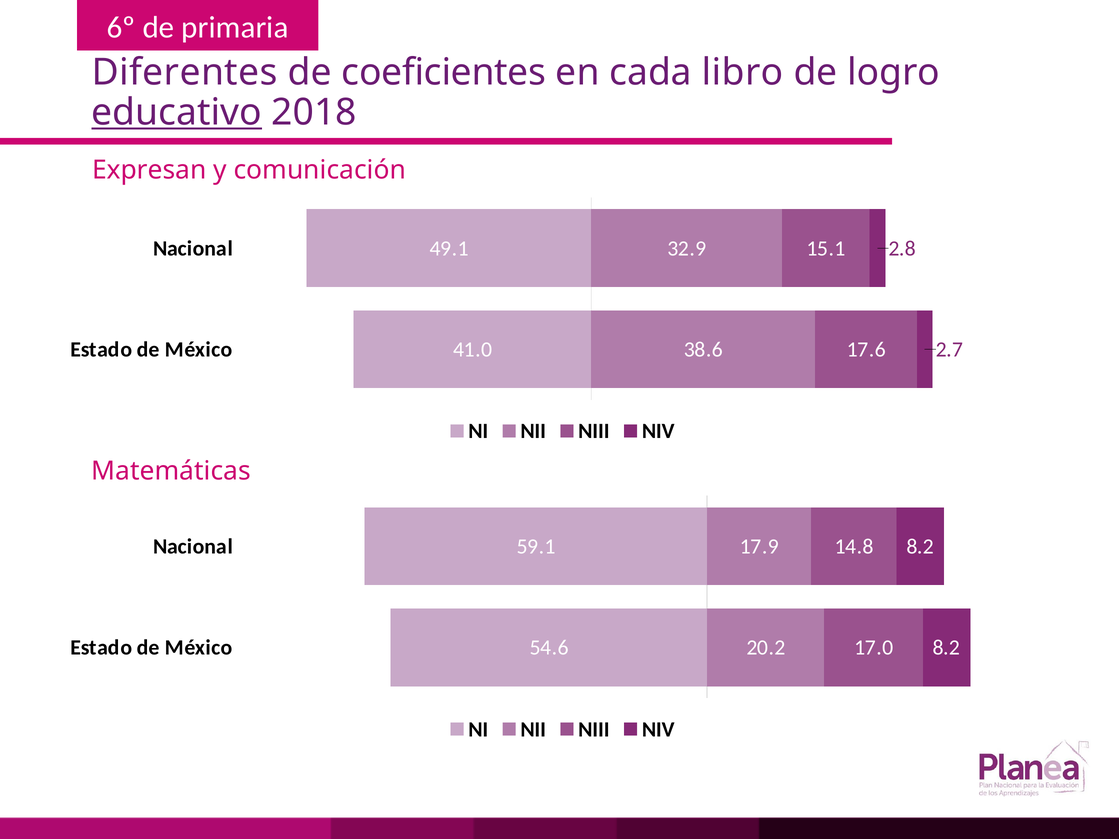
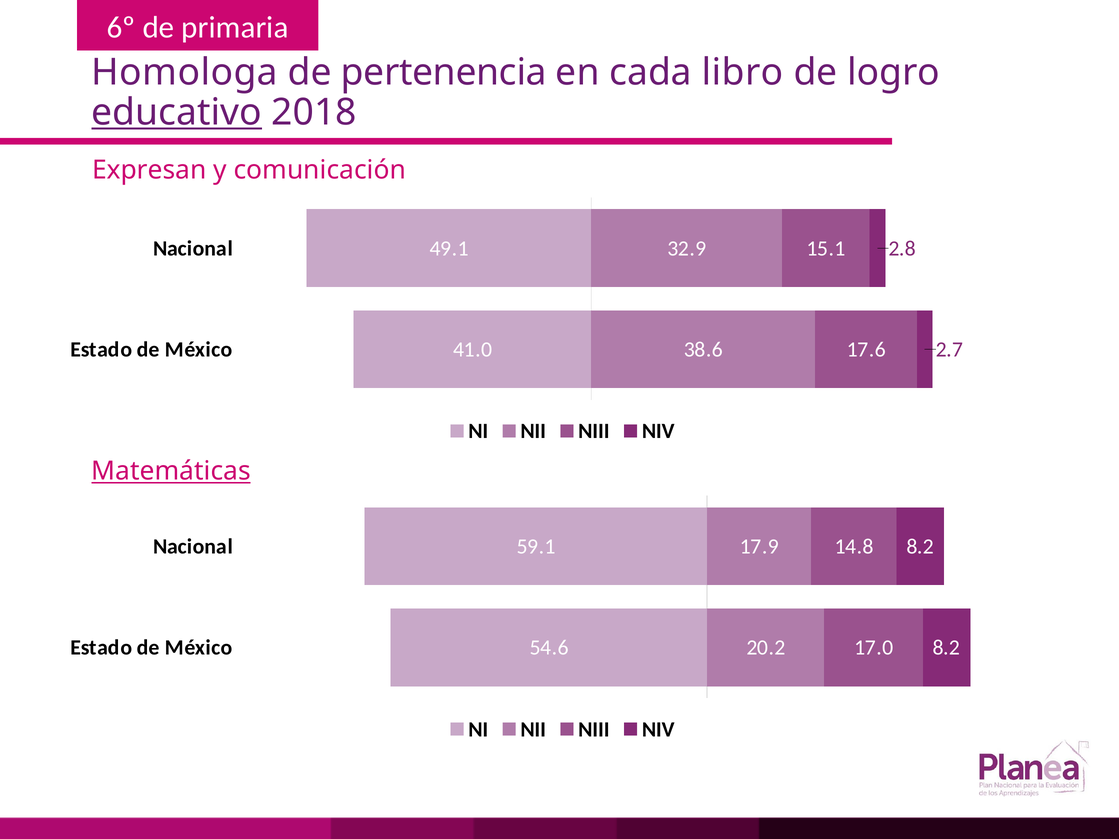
Diferentes: Diferentes -> Homologa
coeficientes: coeficientes -> pertenencia
Matemáticas underline: none -> present
